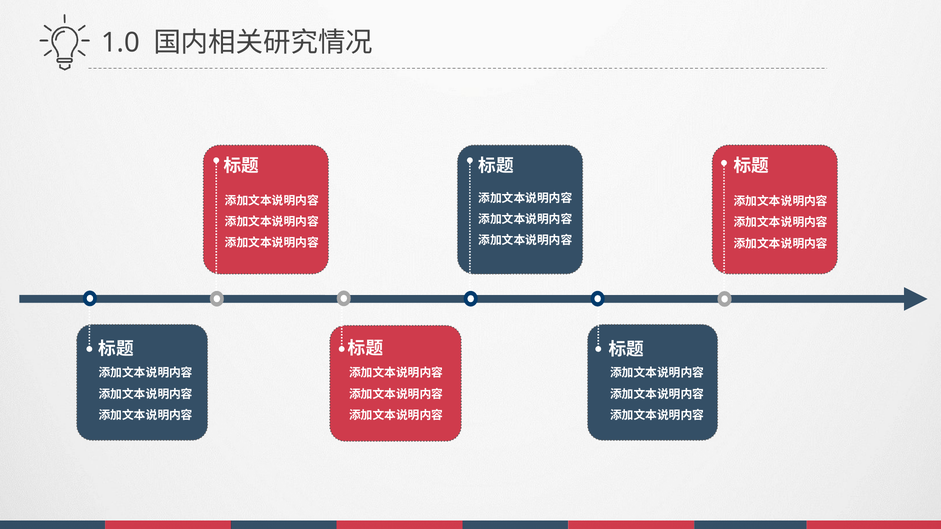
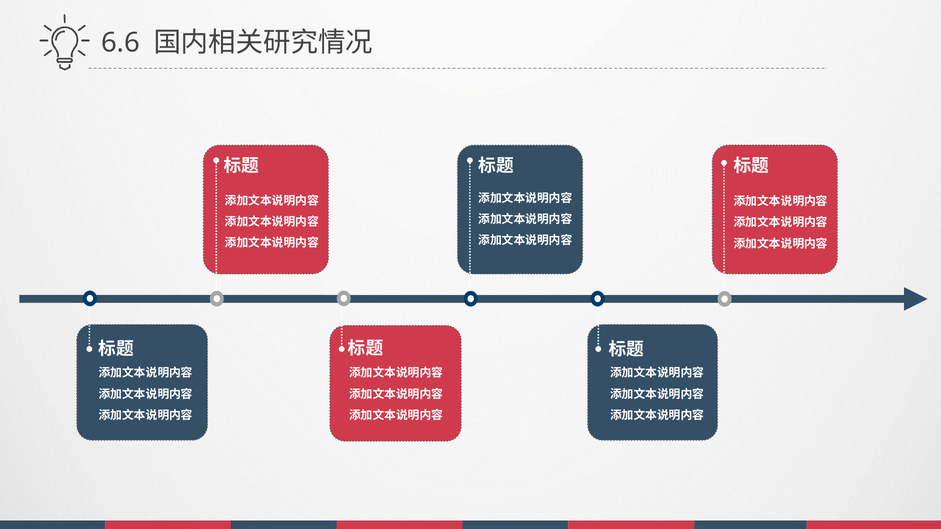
1.0: 1.0 -> 6.6
